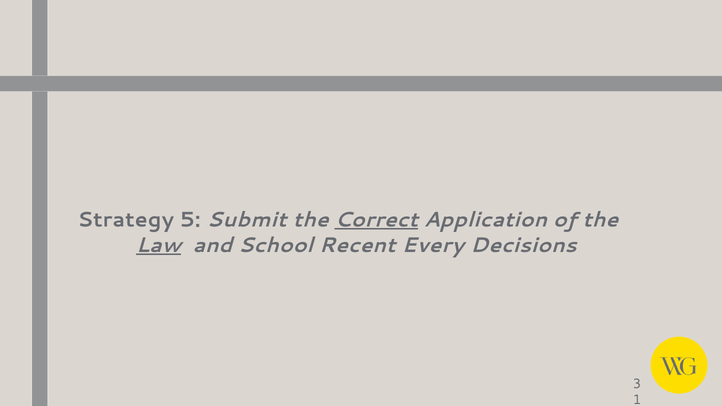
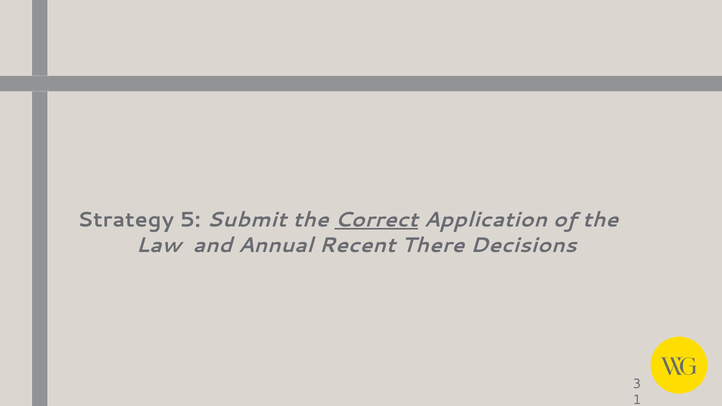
Law underline: present -> none
School: School -> Annual
Every: Every -> There
